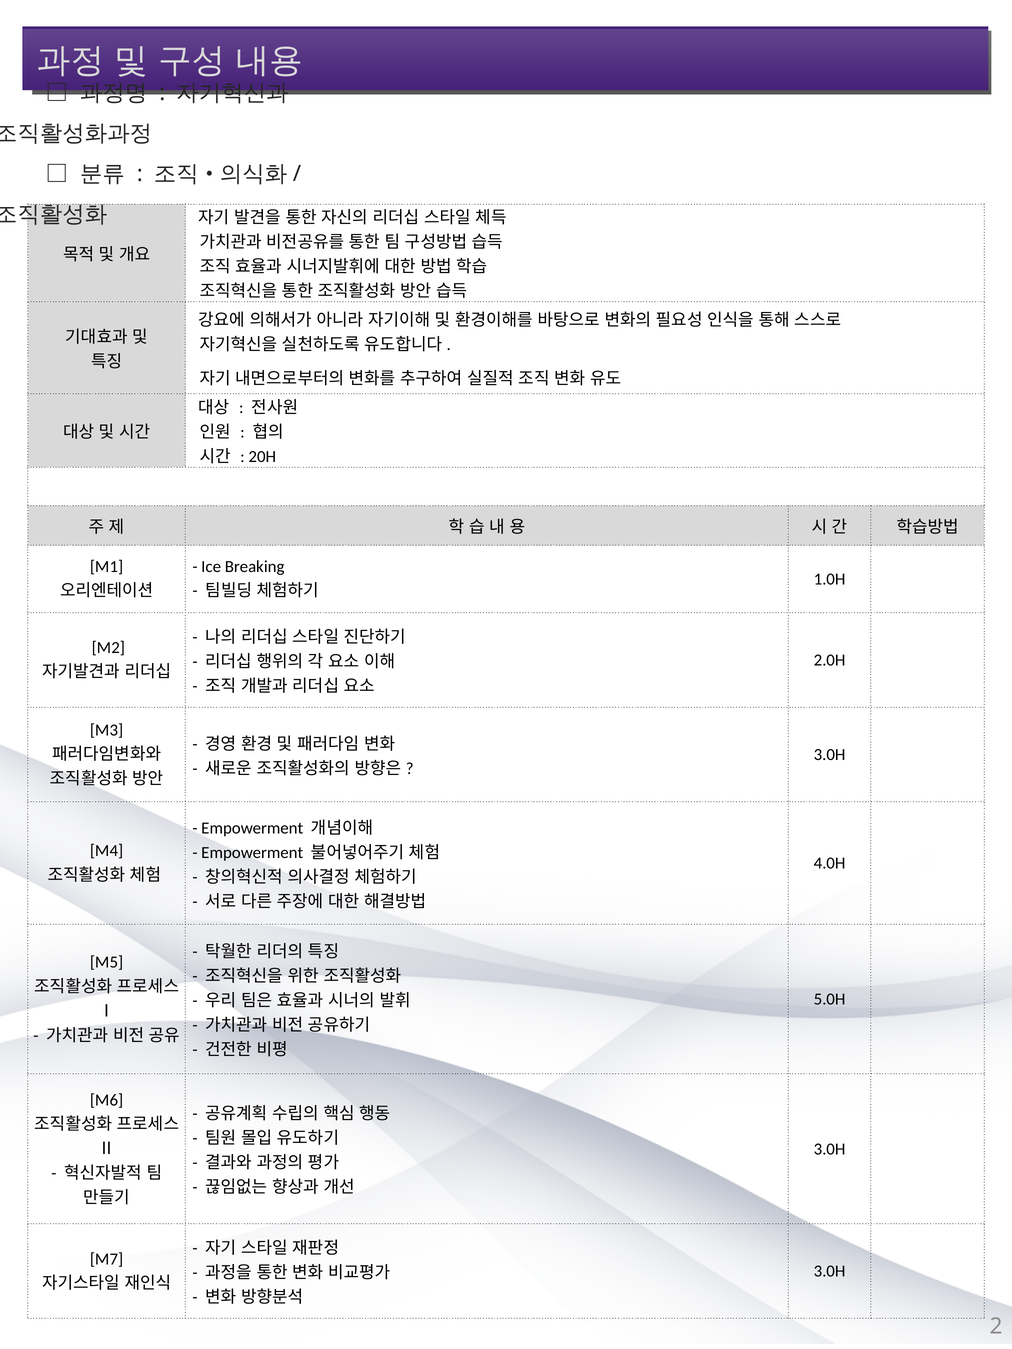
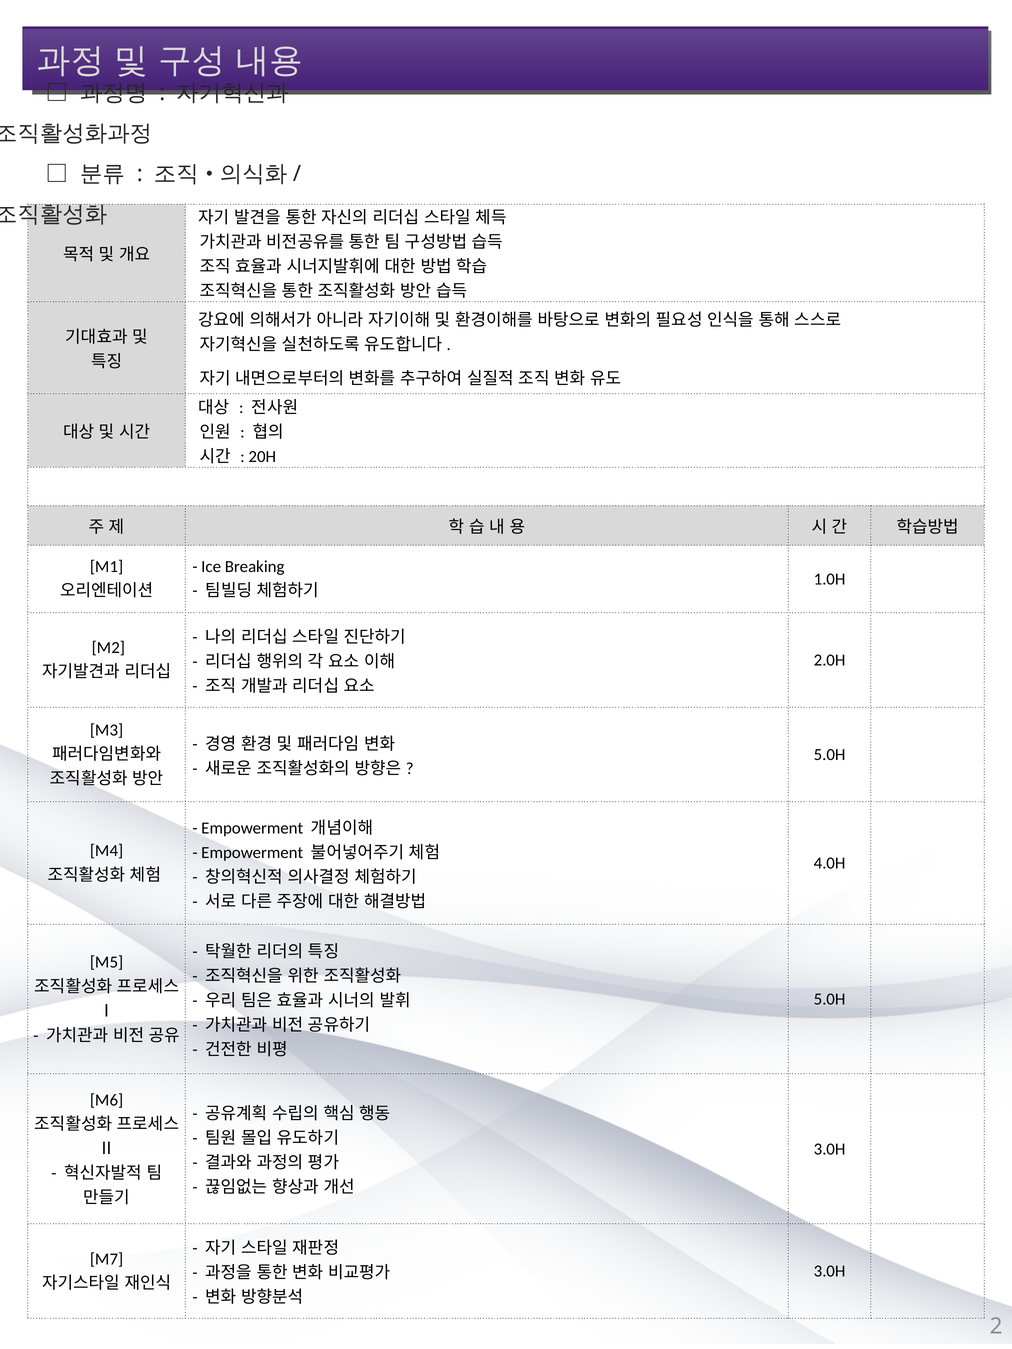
3.0H at (830, 755): 3.0H -> 5.0H
